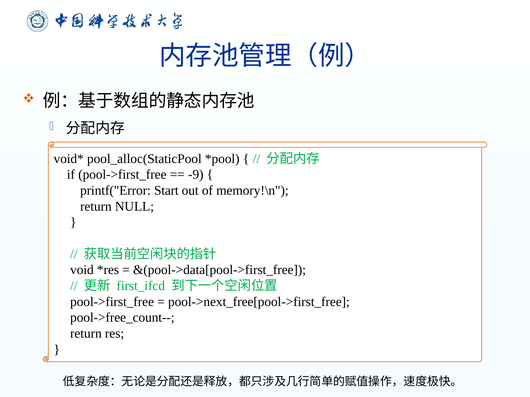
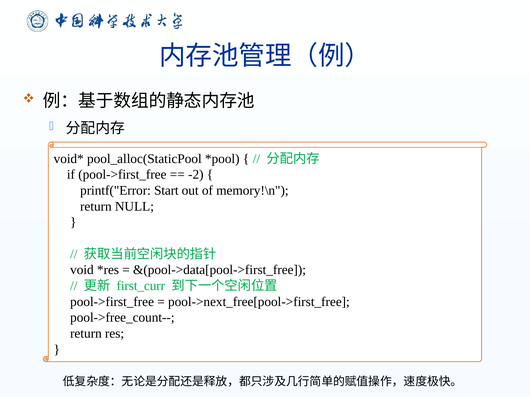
-9: -9 -> -2
first_ifcd: first_ifcd -> first_curr
